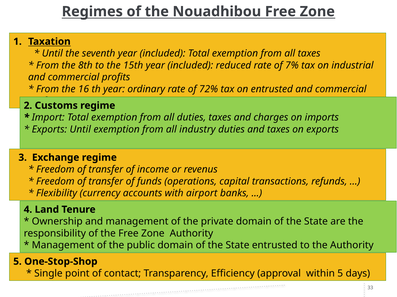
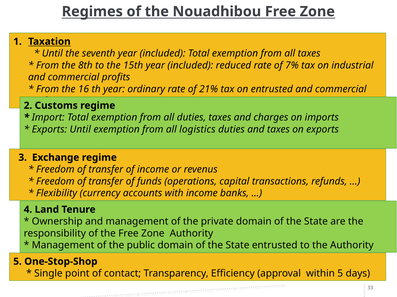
72%: 72% -> 21%
industry: industry -> logistics
with airport: airport -> income
